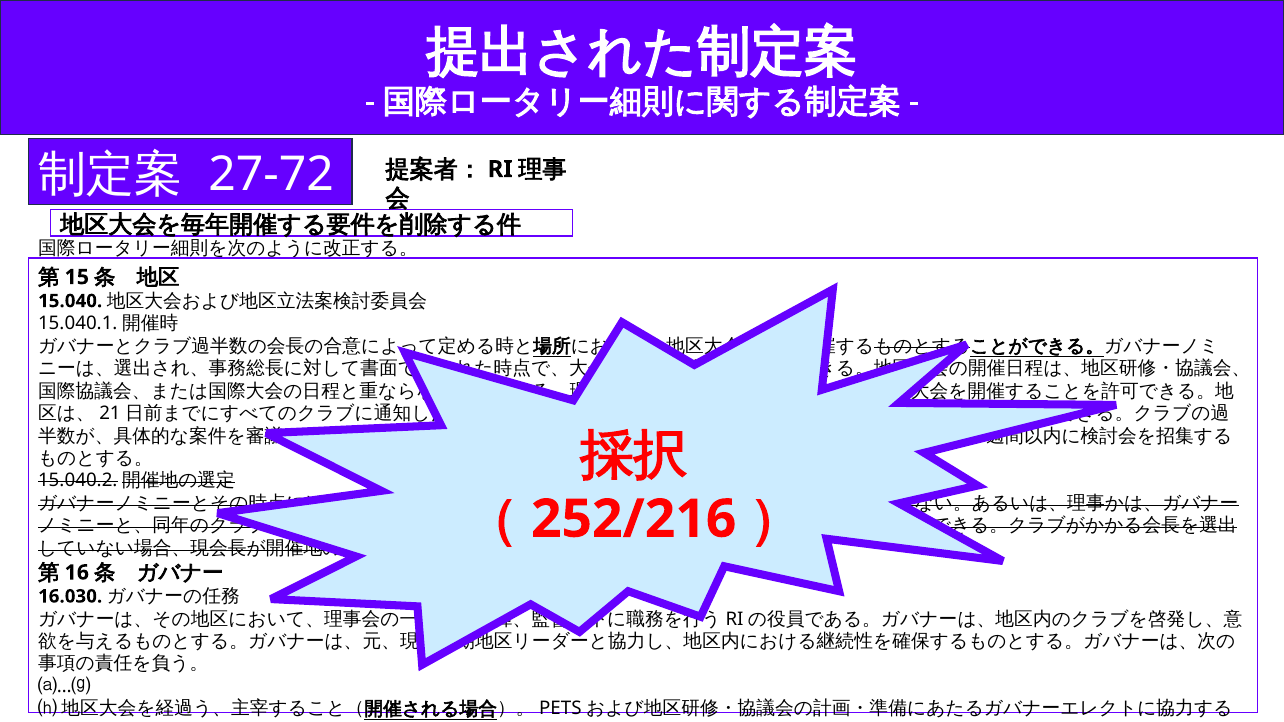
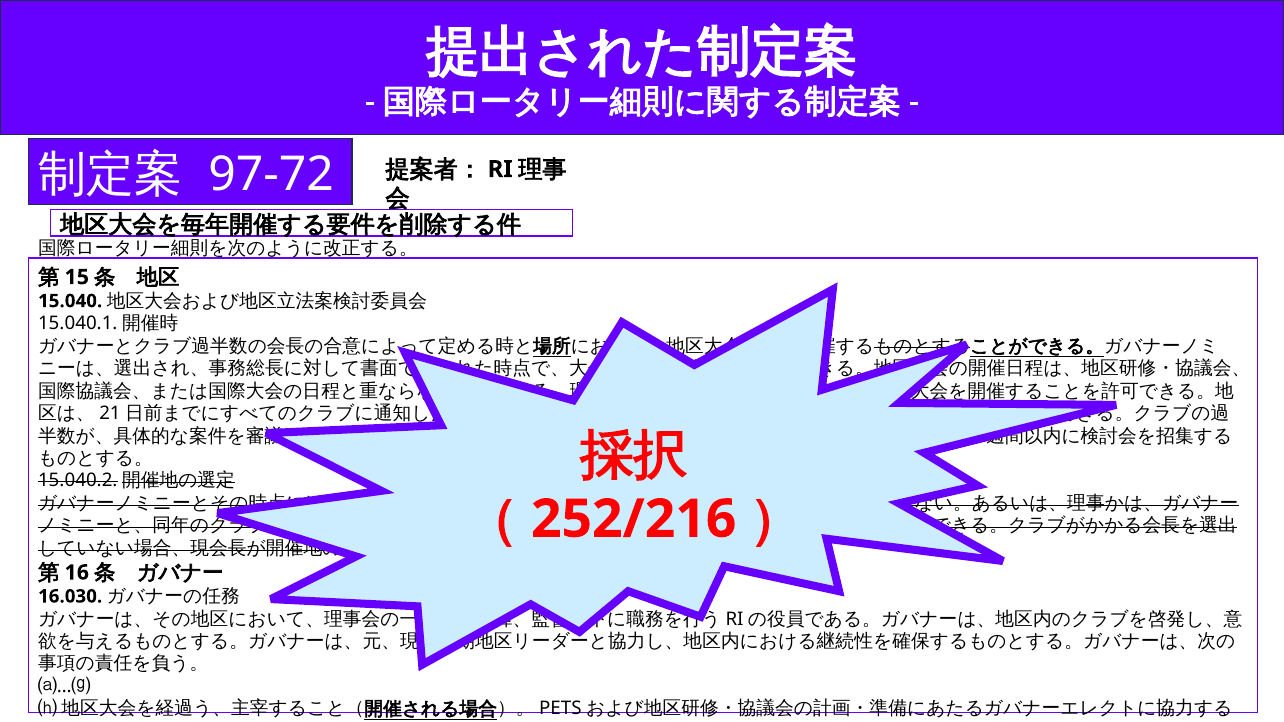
27-72: 27-72 -> 97-72
